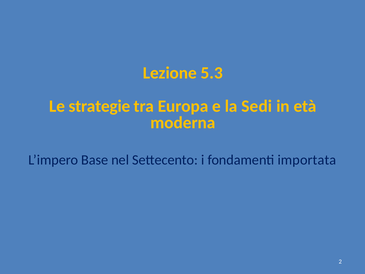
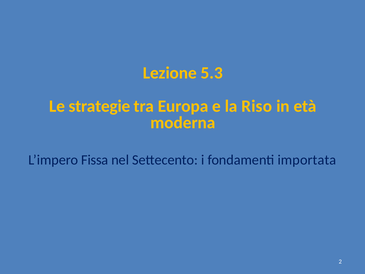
Sedi: Sedi -> Riso
Base: Base -> Fissa
